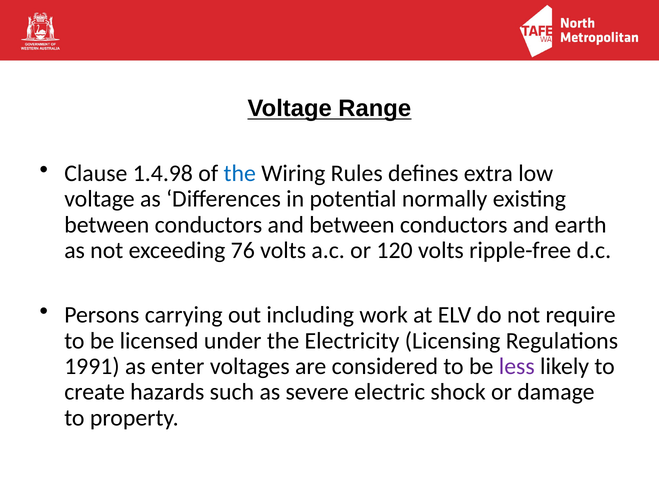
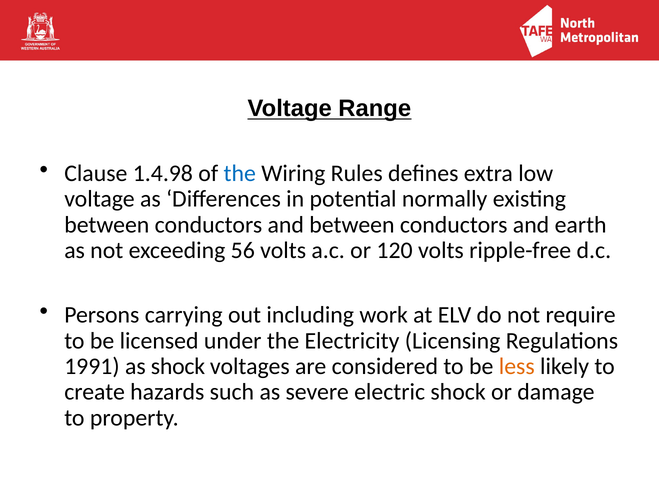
76: 76 -> 56
as enter: enter -> shock
less colour: purple -> orange
